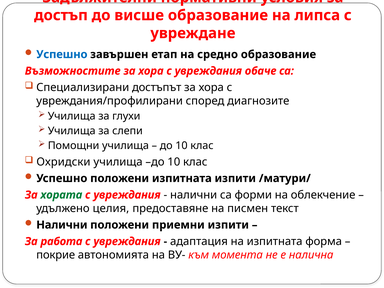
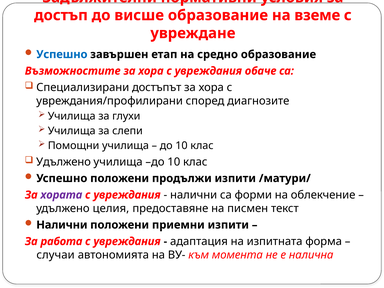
липса: липса -> вземе
Охридски at (63, 162): Охридски -> Удължено
положени изпитната: изпитната -> продължи
хората colour: green -> purple
покрие: покрие -> случаи
